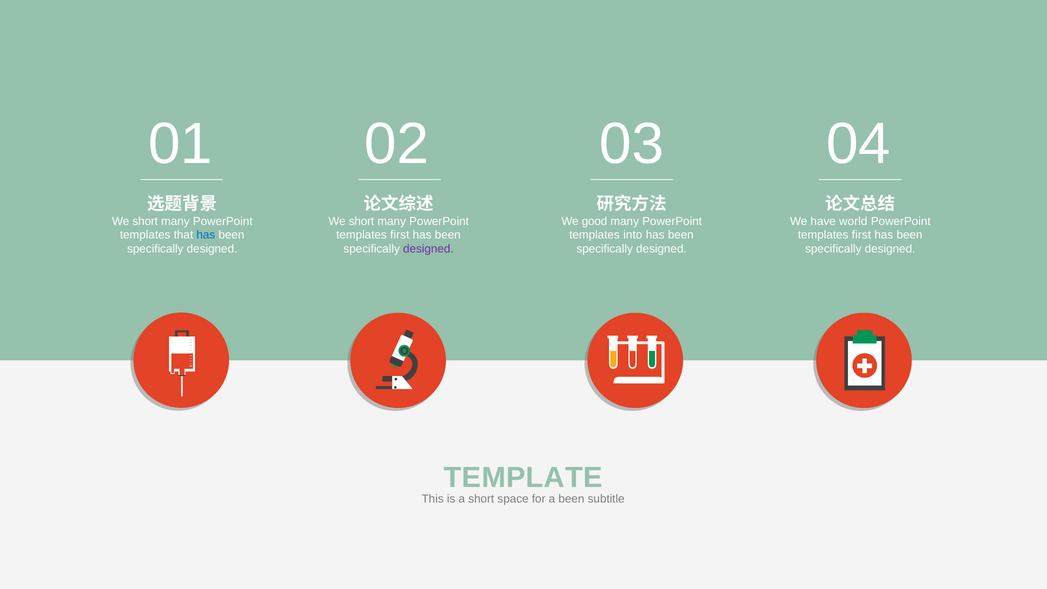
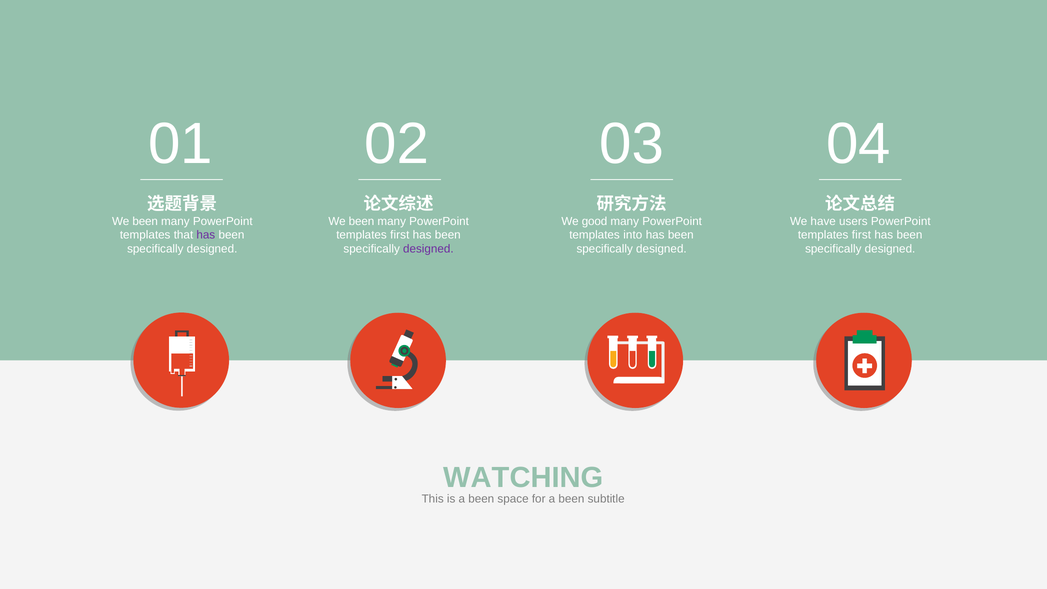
short at (145, 221): short -> been
short at (361, 221): short -> been
world: world -> users
has at (206, 235) colour: blue -> purple
TEMPLATE: TEMPLATE -> WATCHING
is a short: short -> been
